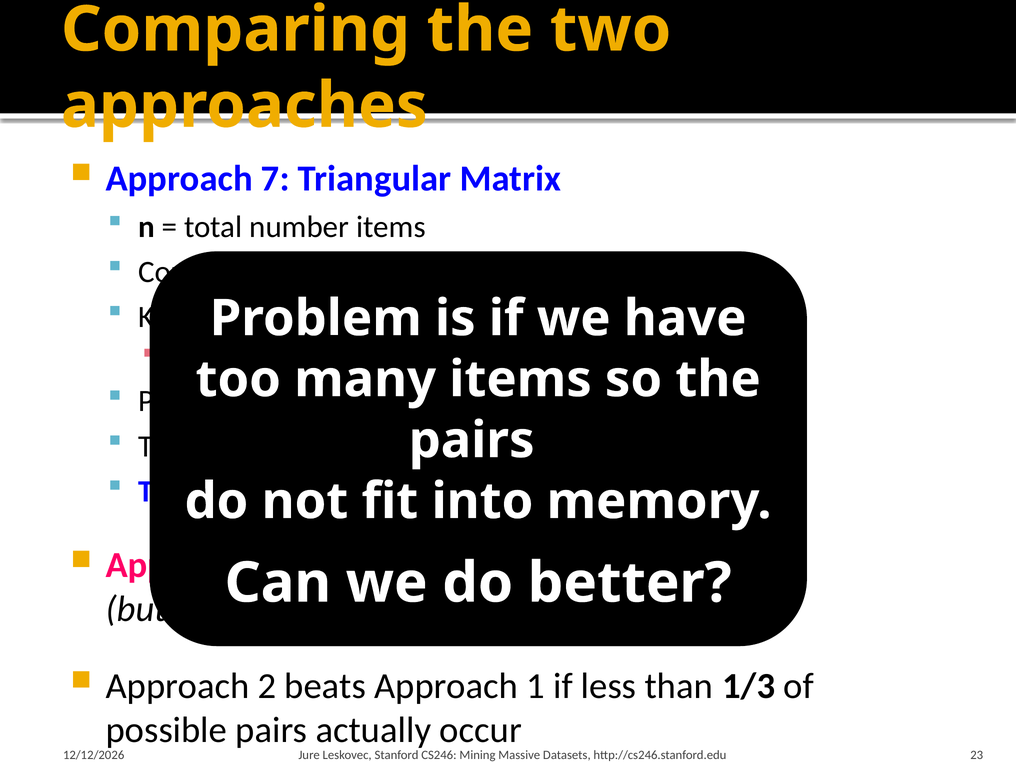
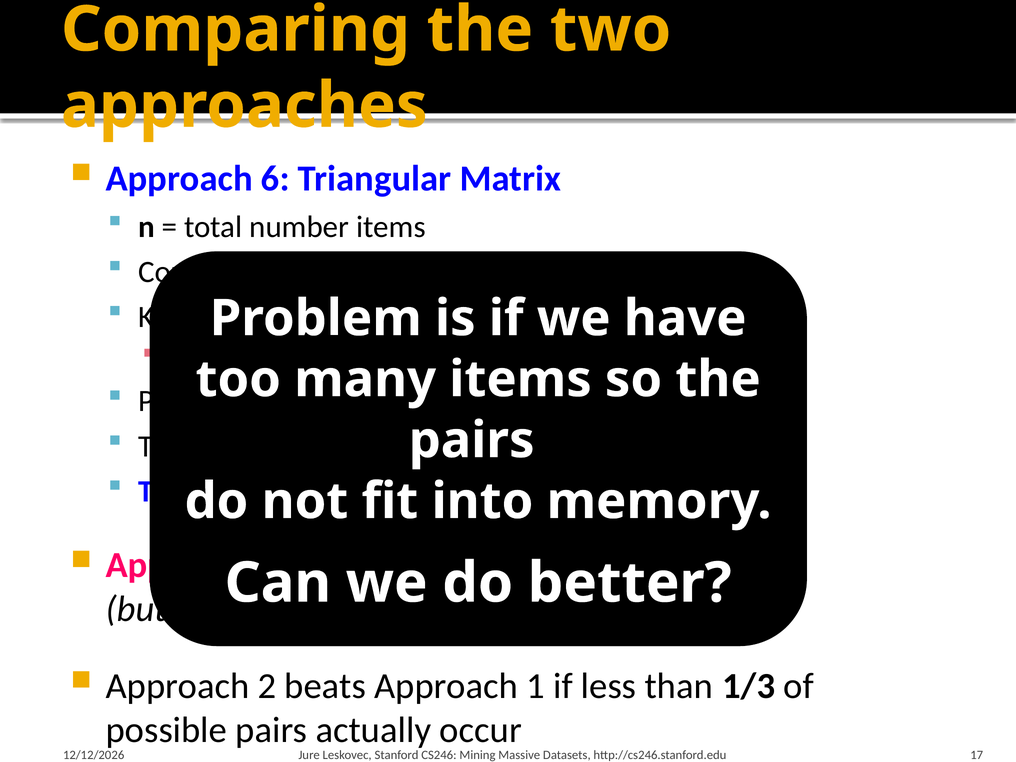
7: 7 -> 6
23: 23 -> 17
